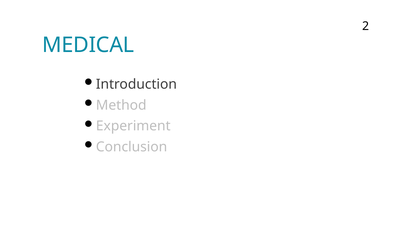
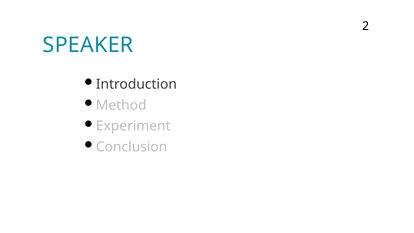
MEDICAL: MEDICAL -> SPEAKER
